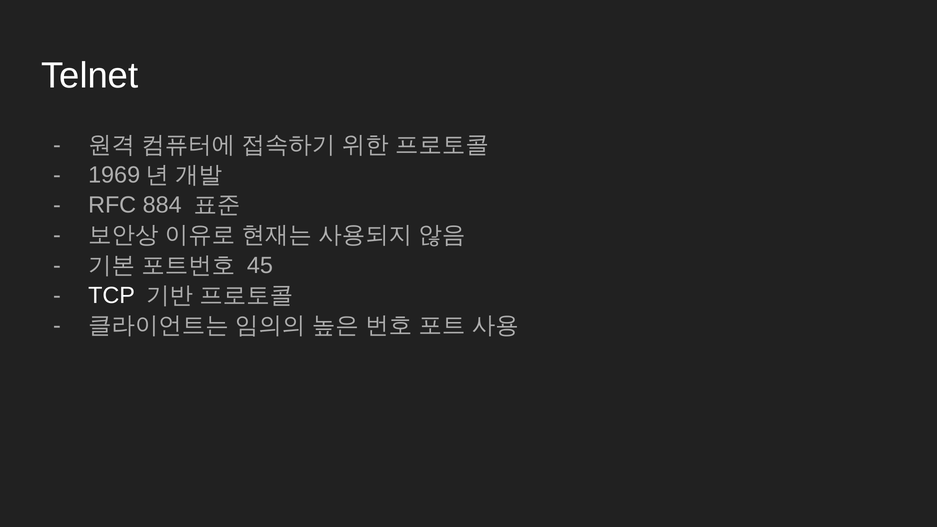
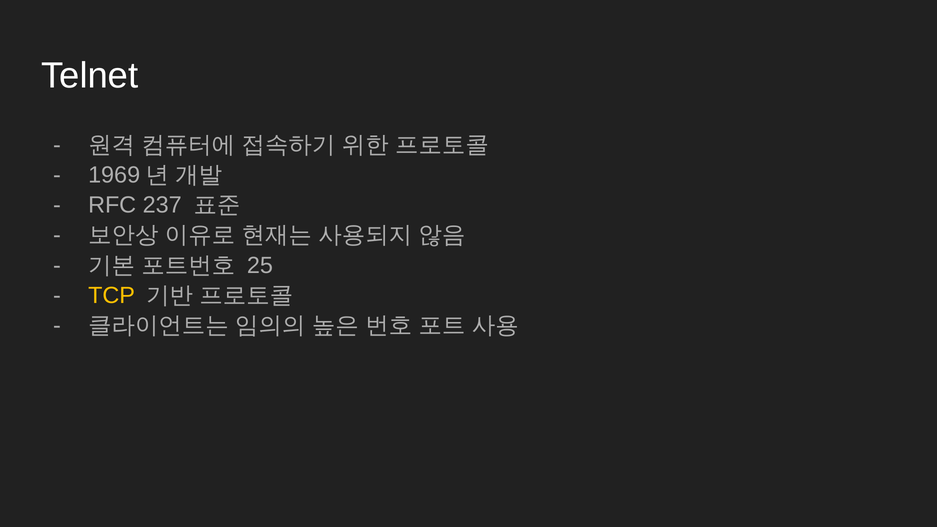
884: 884 -> 237
45: 45 -> 25
TCP colour: white -> yellow
